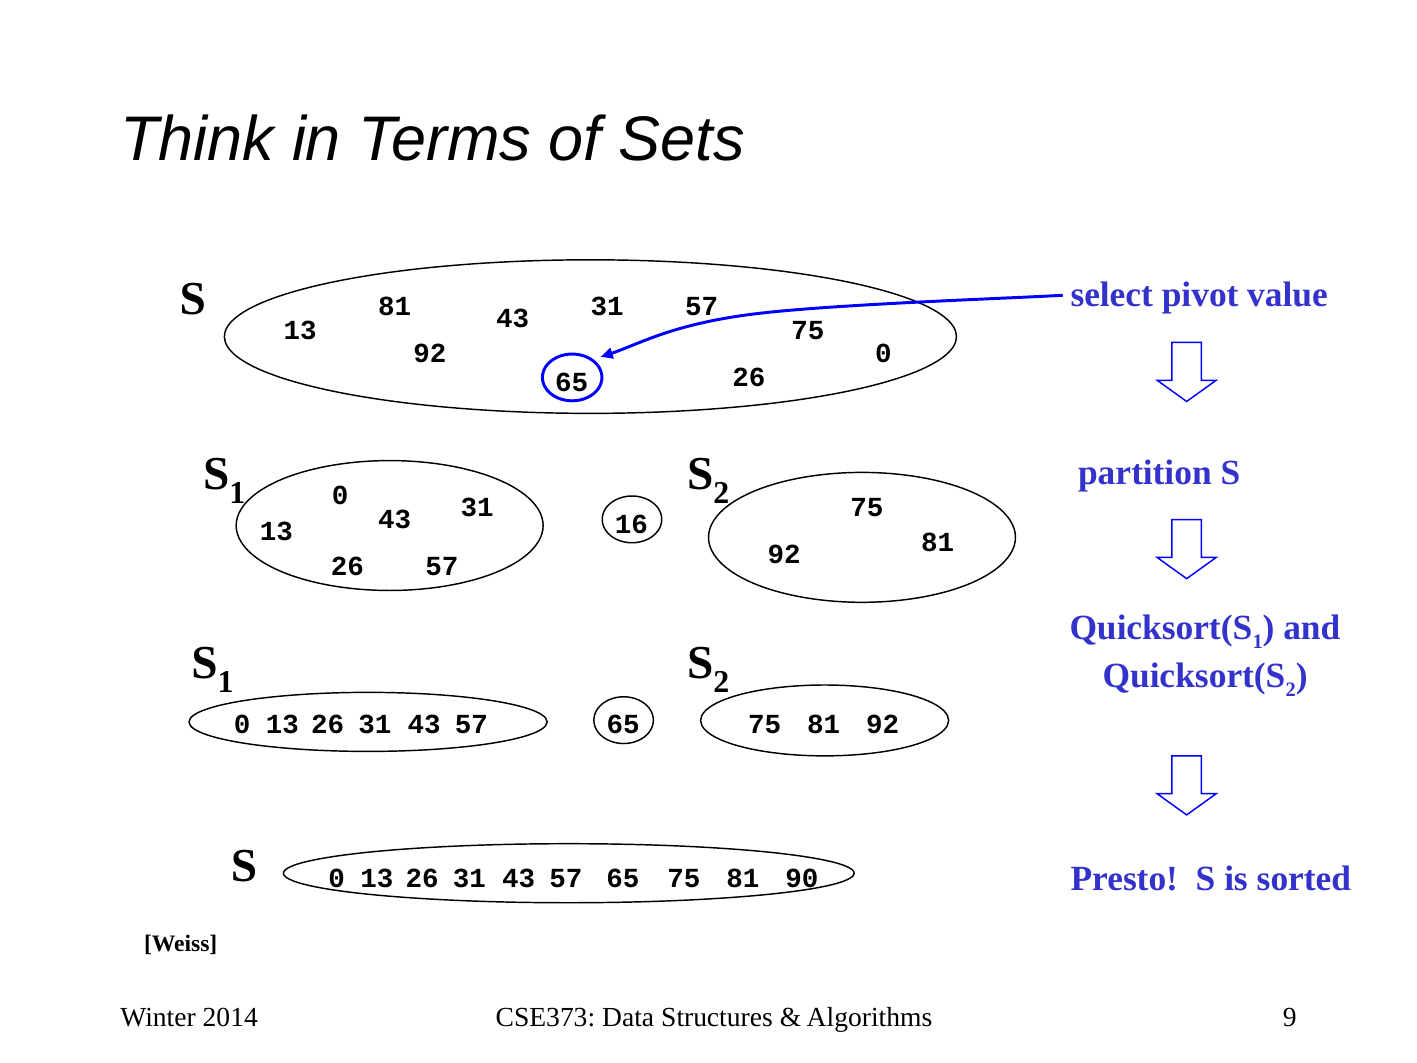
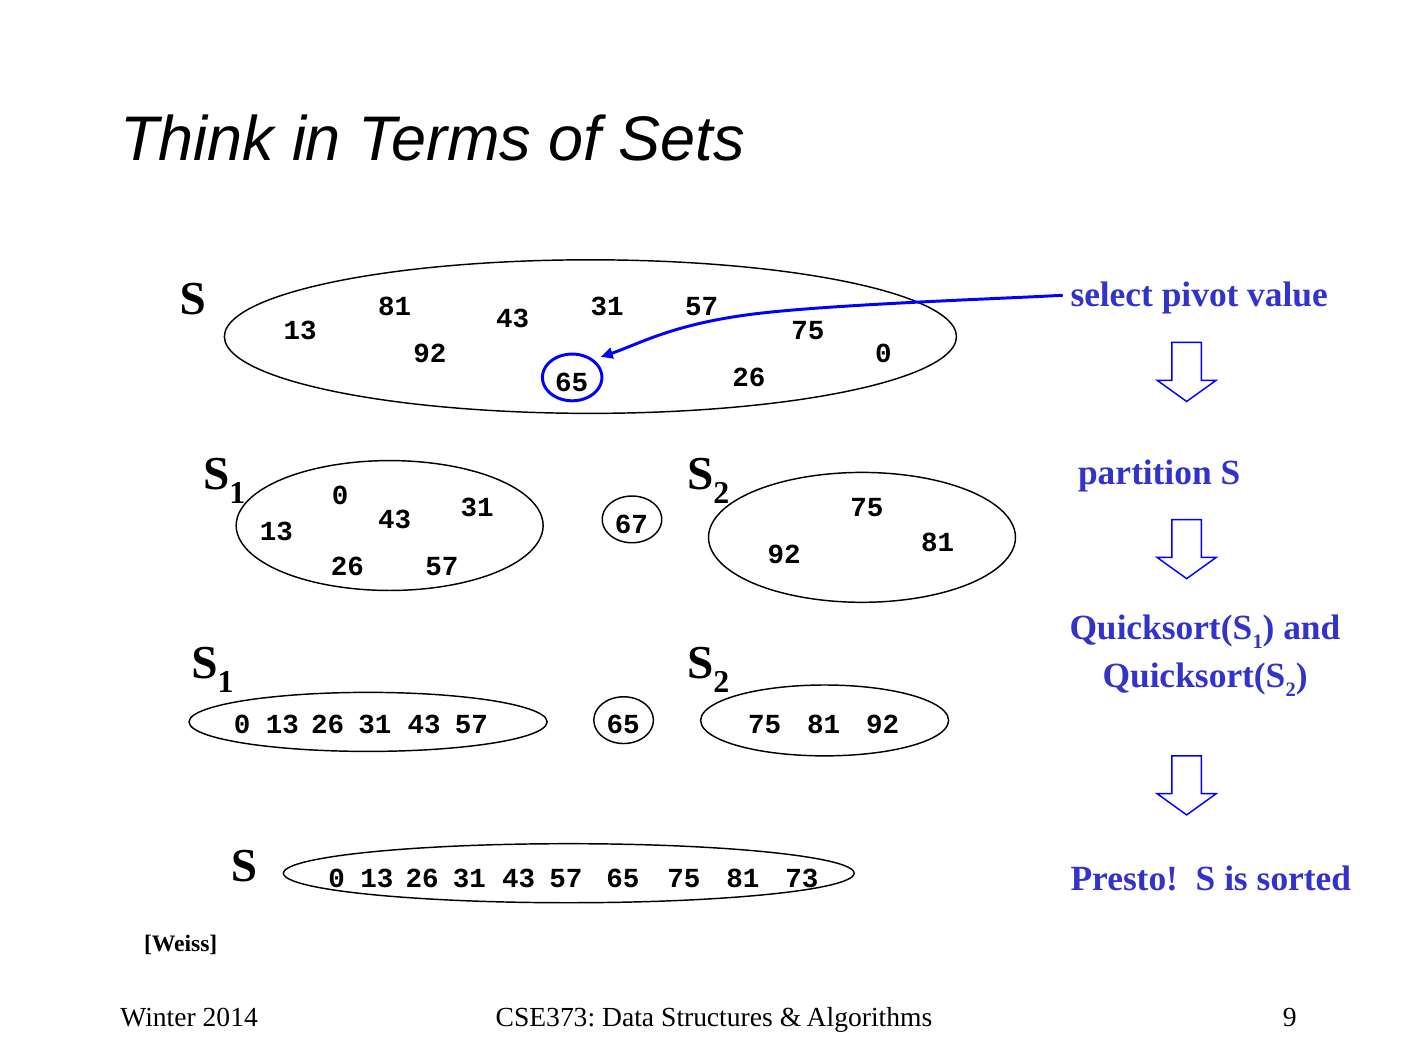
16: 16 -> 67
90: 90 -> 73
